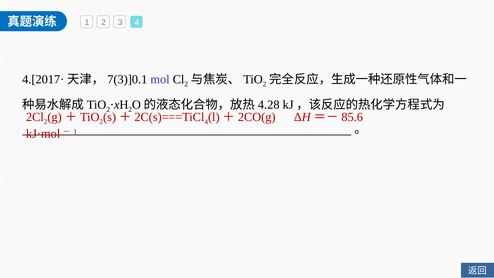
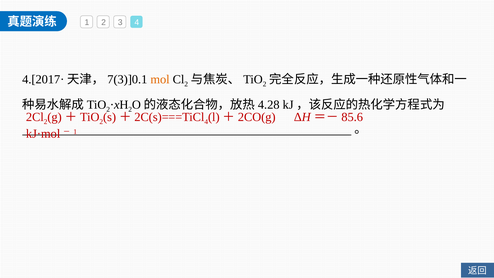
mol colour: purple -> orange
